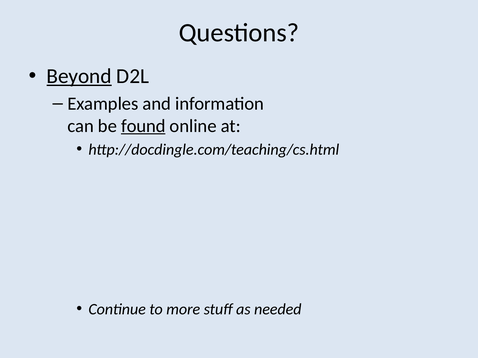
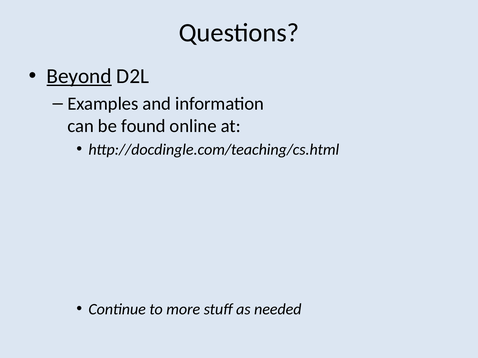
found underline: present -> none
